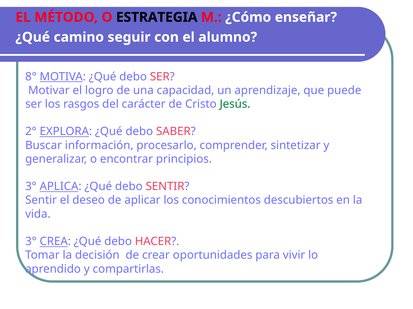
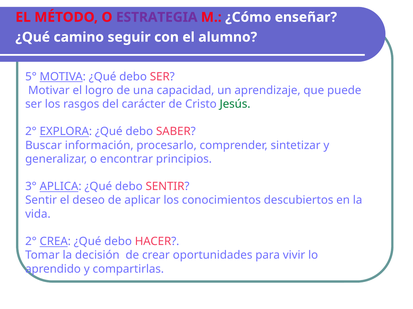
ESTRATEGIA colour: black -> purple
8°: 8° -> 5°
3° at (31, 242): 3° -> 2°
